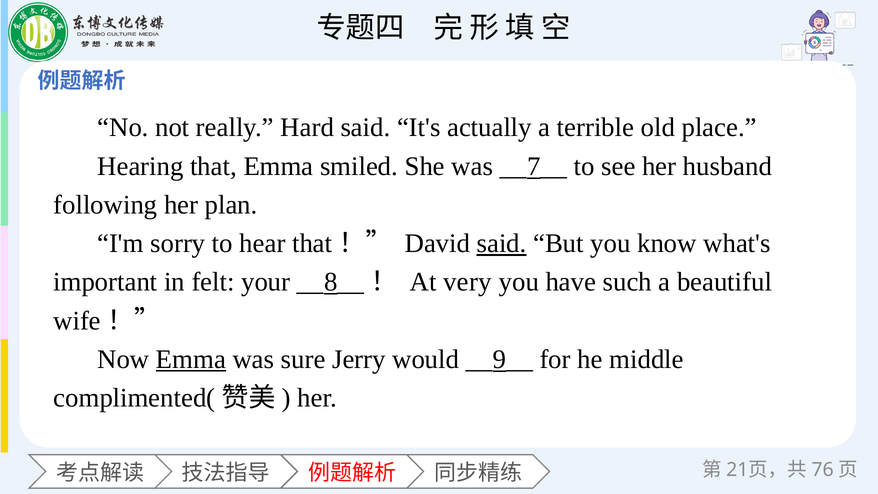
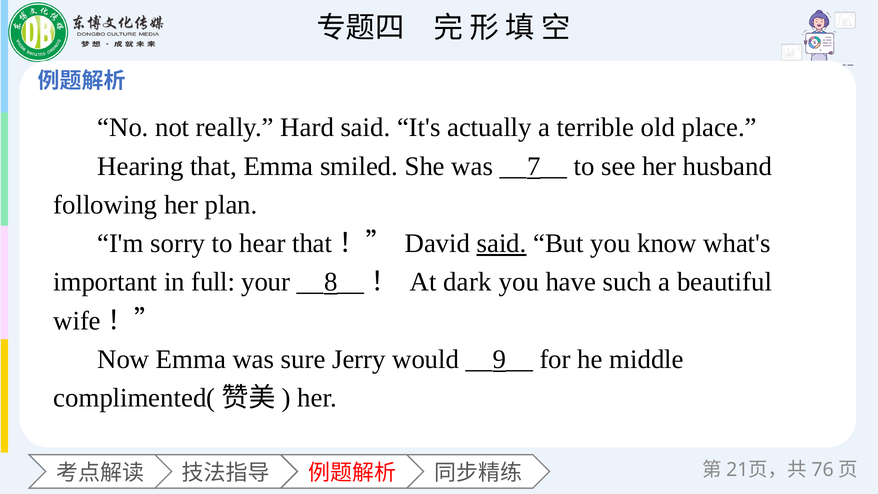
felt: felt -> full
very: very -> dark
Emma at (191, 359) underline: present -> none
